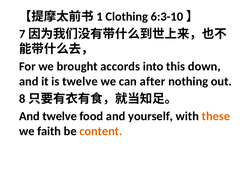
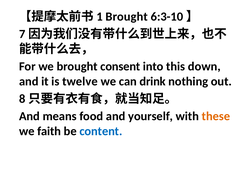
Clothing at (127, 17): Clothing -> Brought
accords: accords -> consent
after: after -> drink
And twelve: twelve -> means
content colour: orange -> blue
